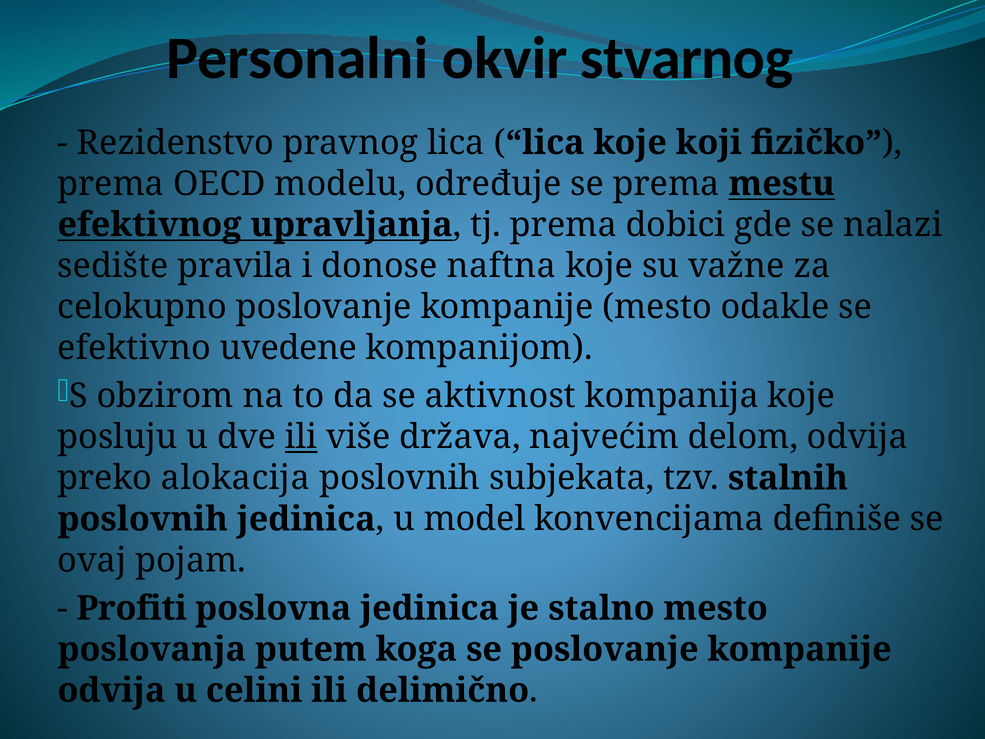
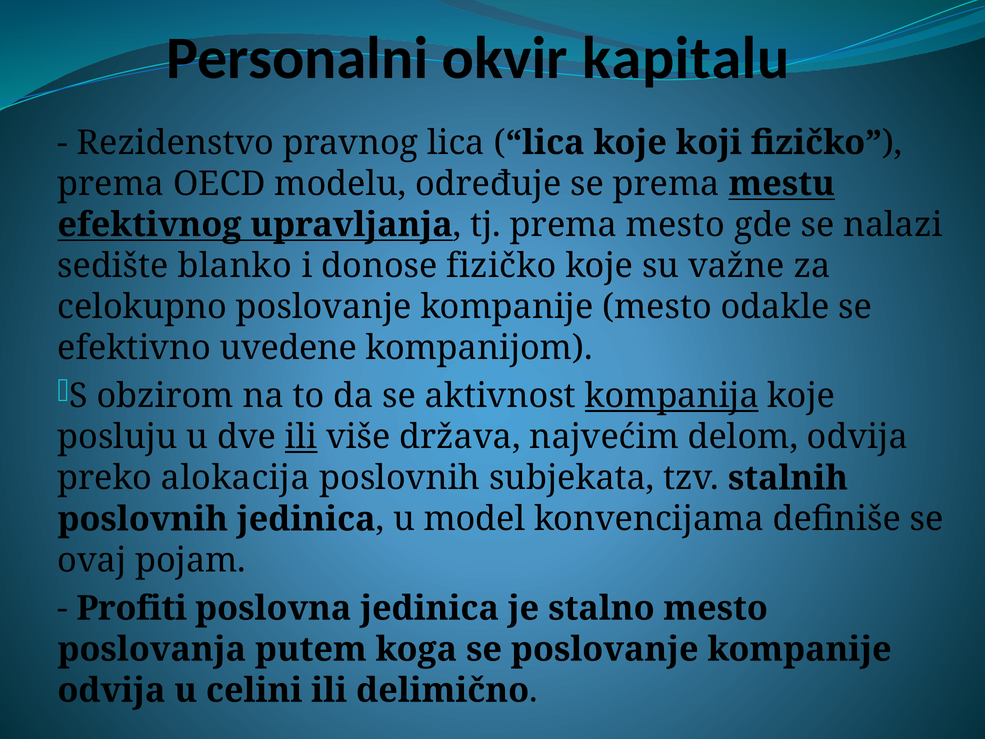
stvarnog: stvarnog -> kapitalu
prema dobici: dobici -> mesto
pravila: pravila -> blanko
donose naftna: naftna -> fizičko
kompanija underline: none -> present
